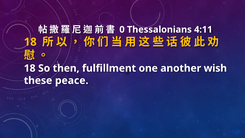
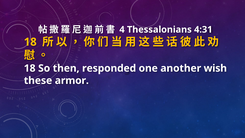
0: 0 -> 4
4:11: 4:11 -> 4:31
fulfillment: fulfillment -> responded
peace: peace -> armor
